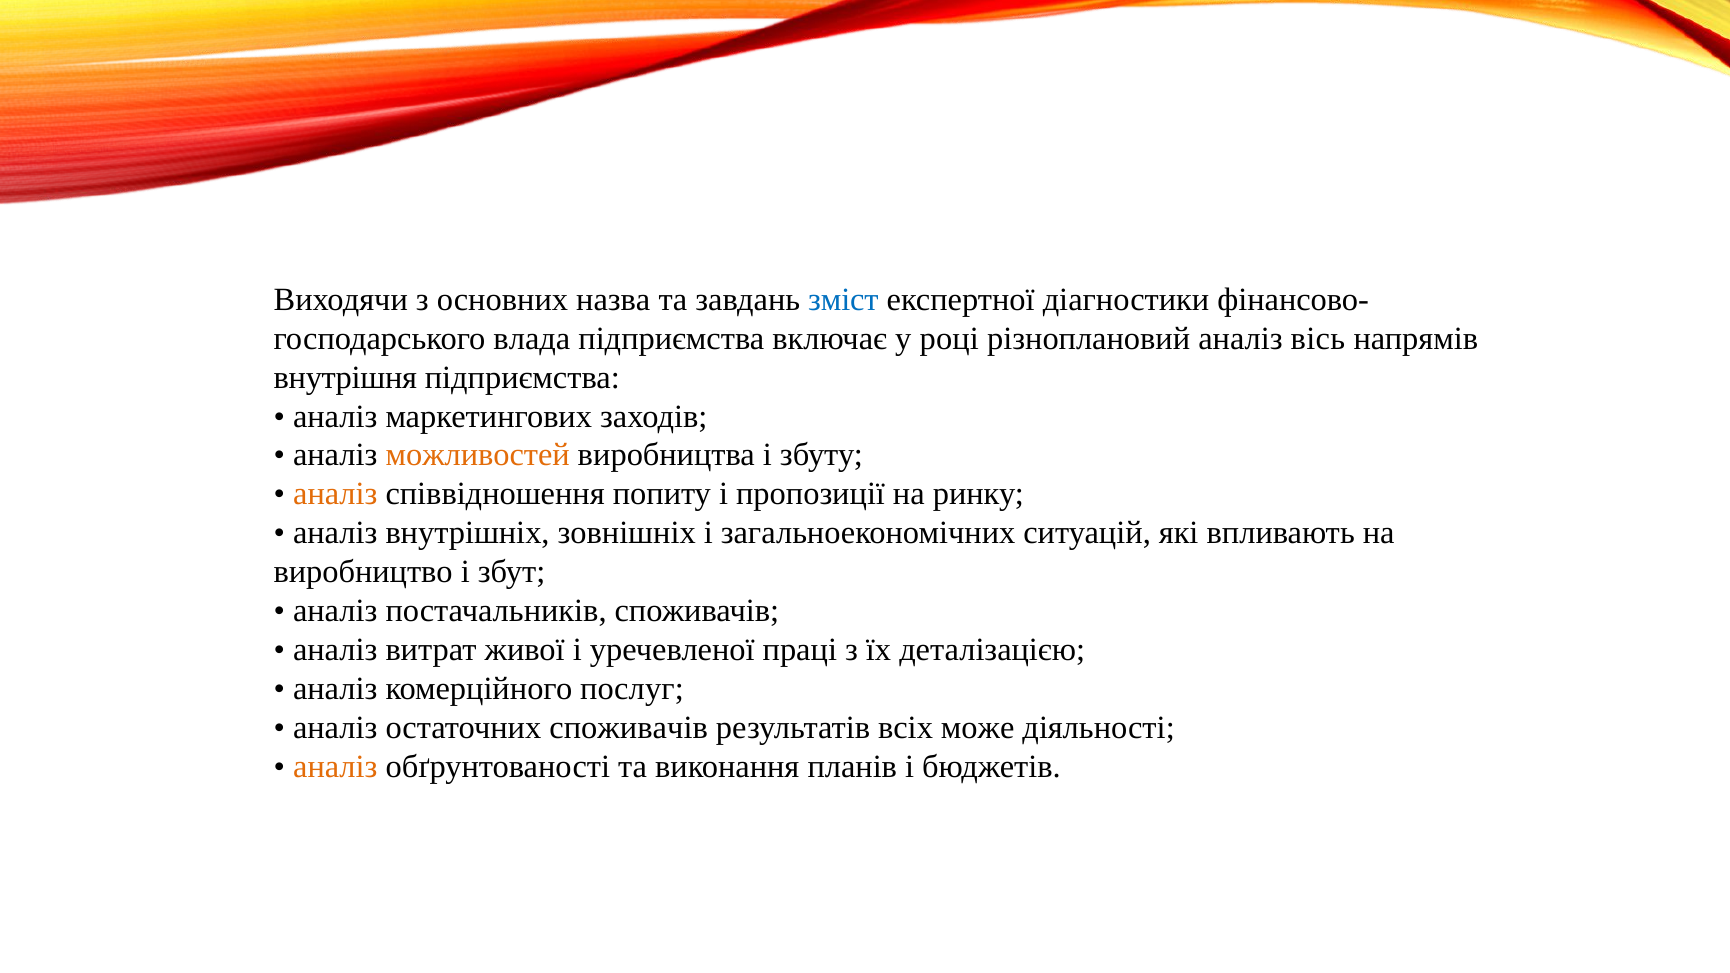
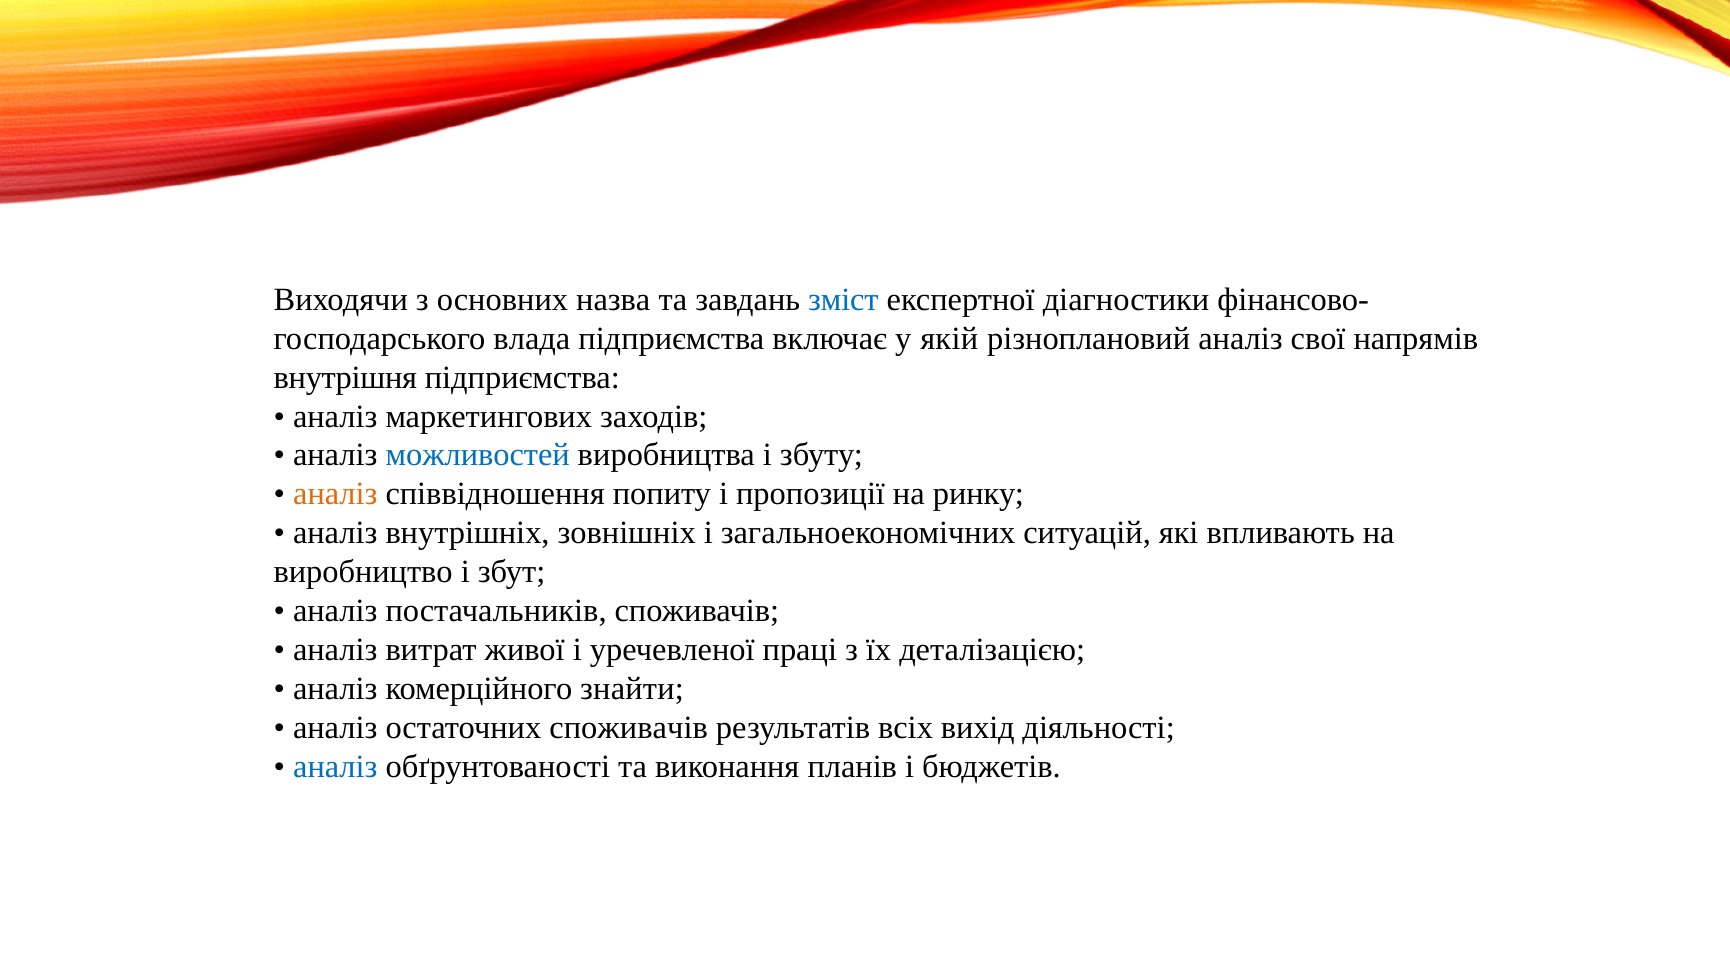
році: році -> якій
вісь: вісь -> свої
можливостей colour: orange -> blue
послуг: послуг -> знайти
може: може -> вихід
аналіз at (335, 767) colour: orange -> blue
